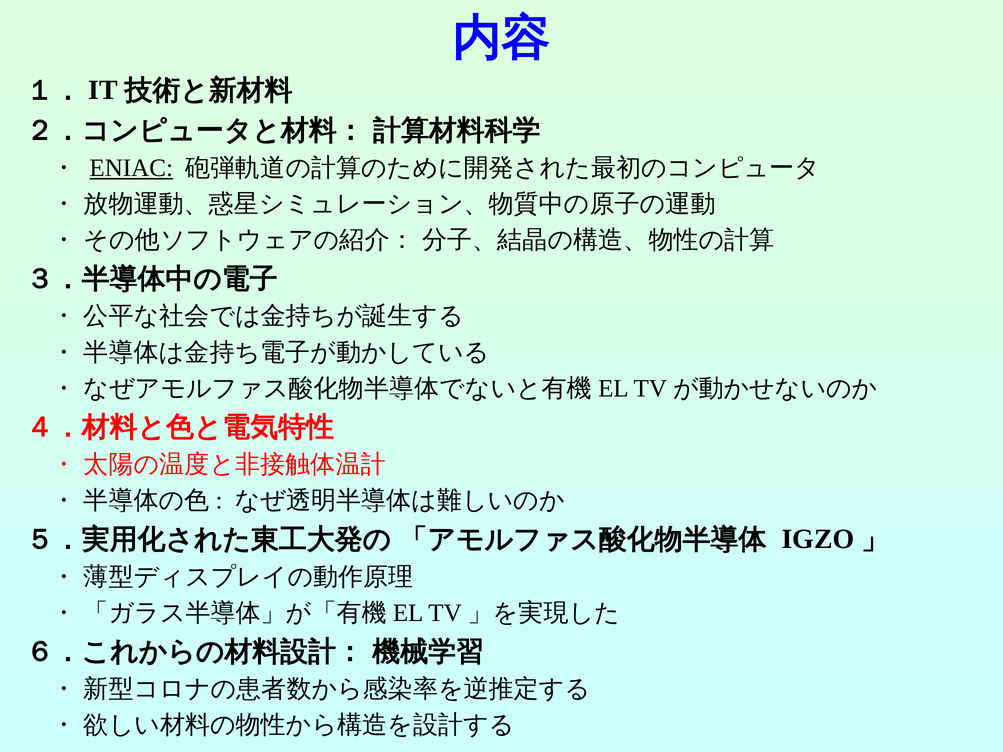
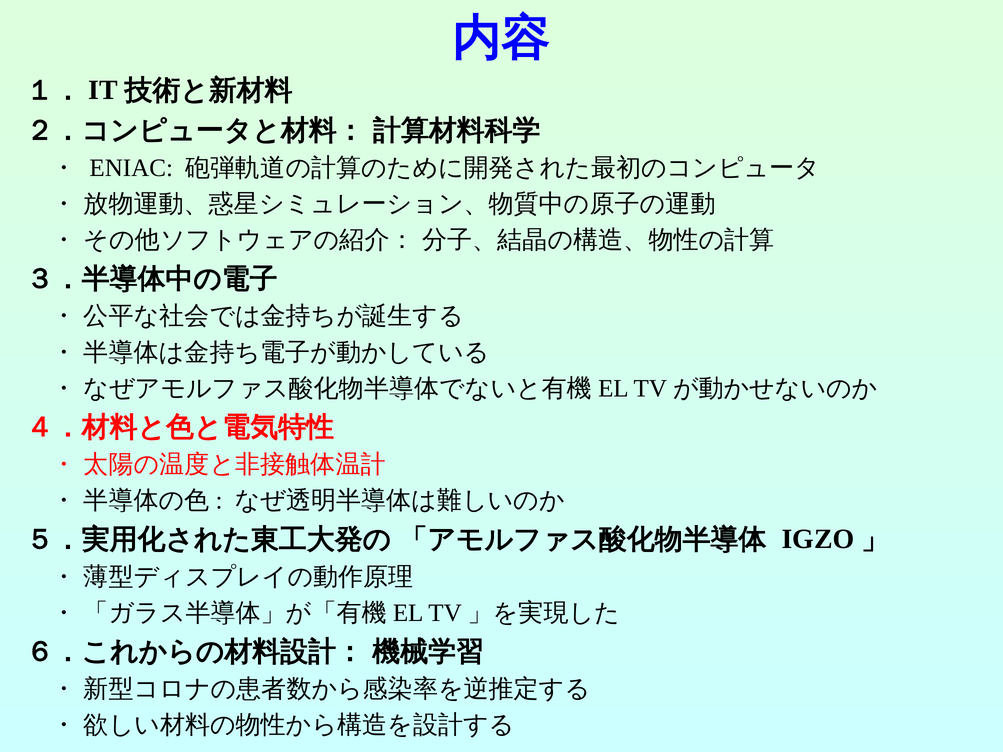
ENIAC underline: present -> none
